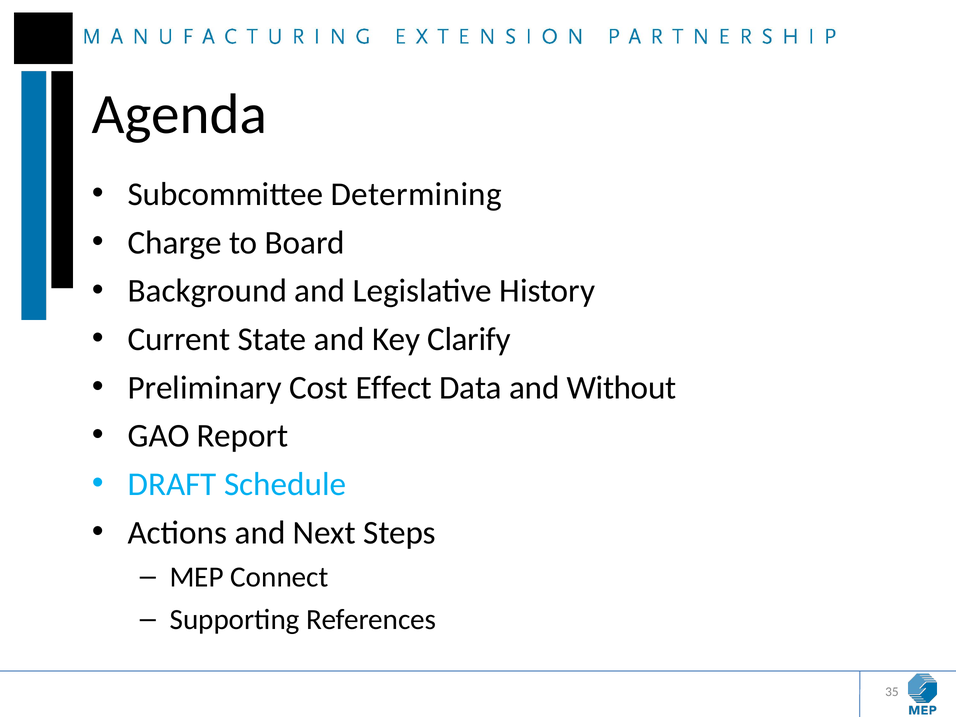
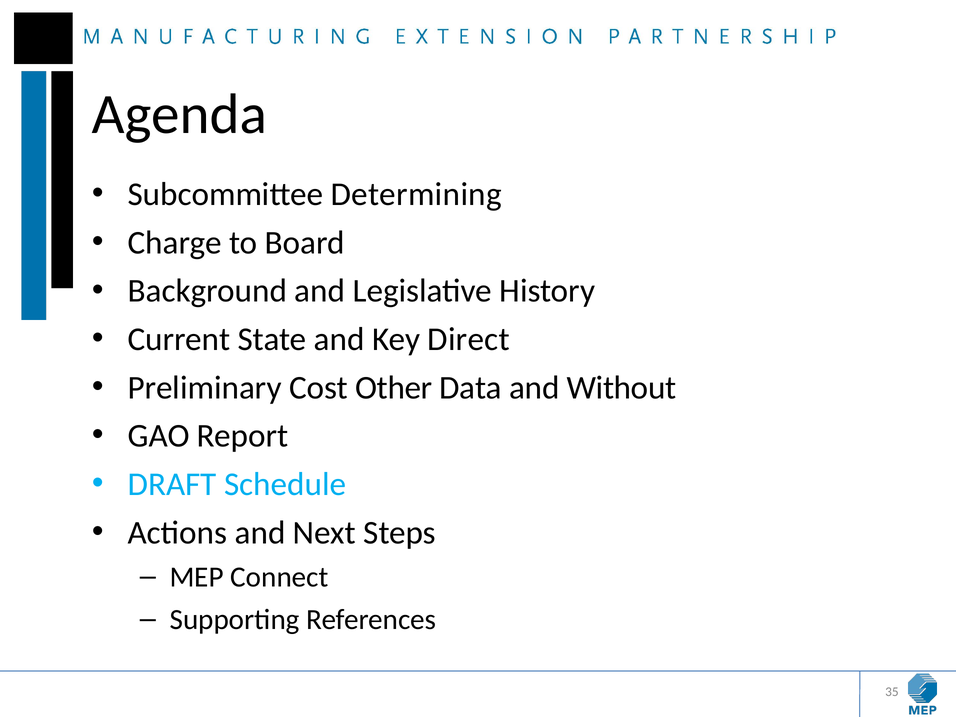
Clarify: Clarify -> Direct
Effect: Effect -> Other
